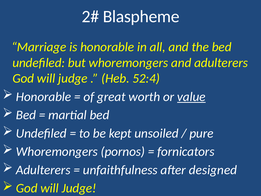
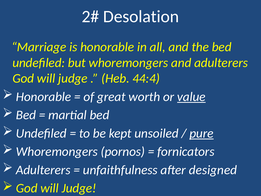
Blaspheme: Blaspheme -> Desolation
52:4: 52:4 -> 44:4
pure underline: none -> present
